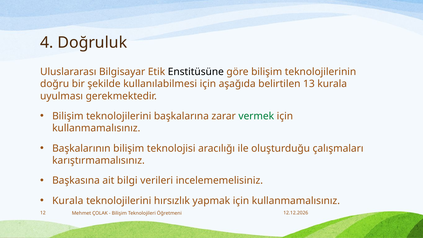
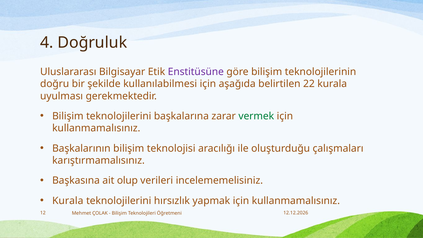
Enstitüsüne colour: black -> purple
13: 13 -> 22
bilgi: bilgi -> olup
